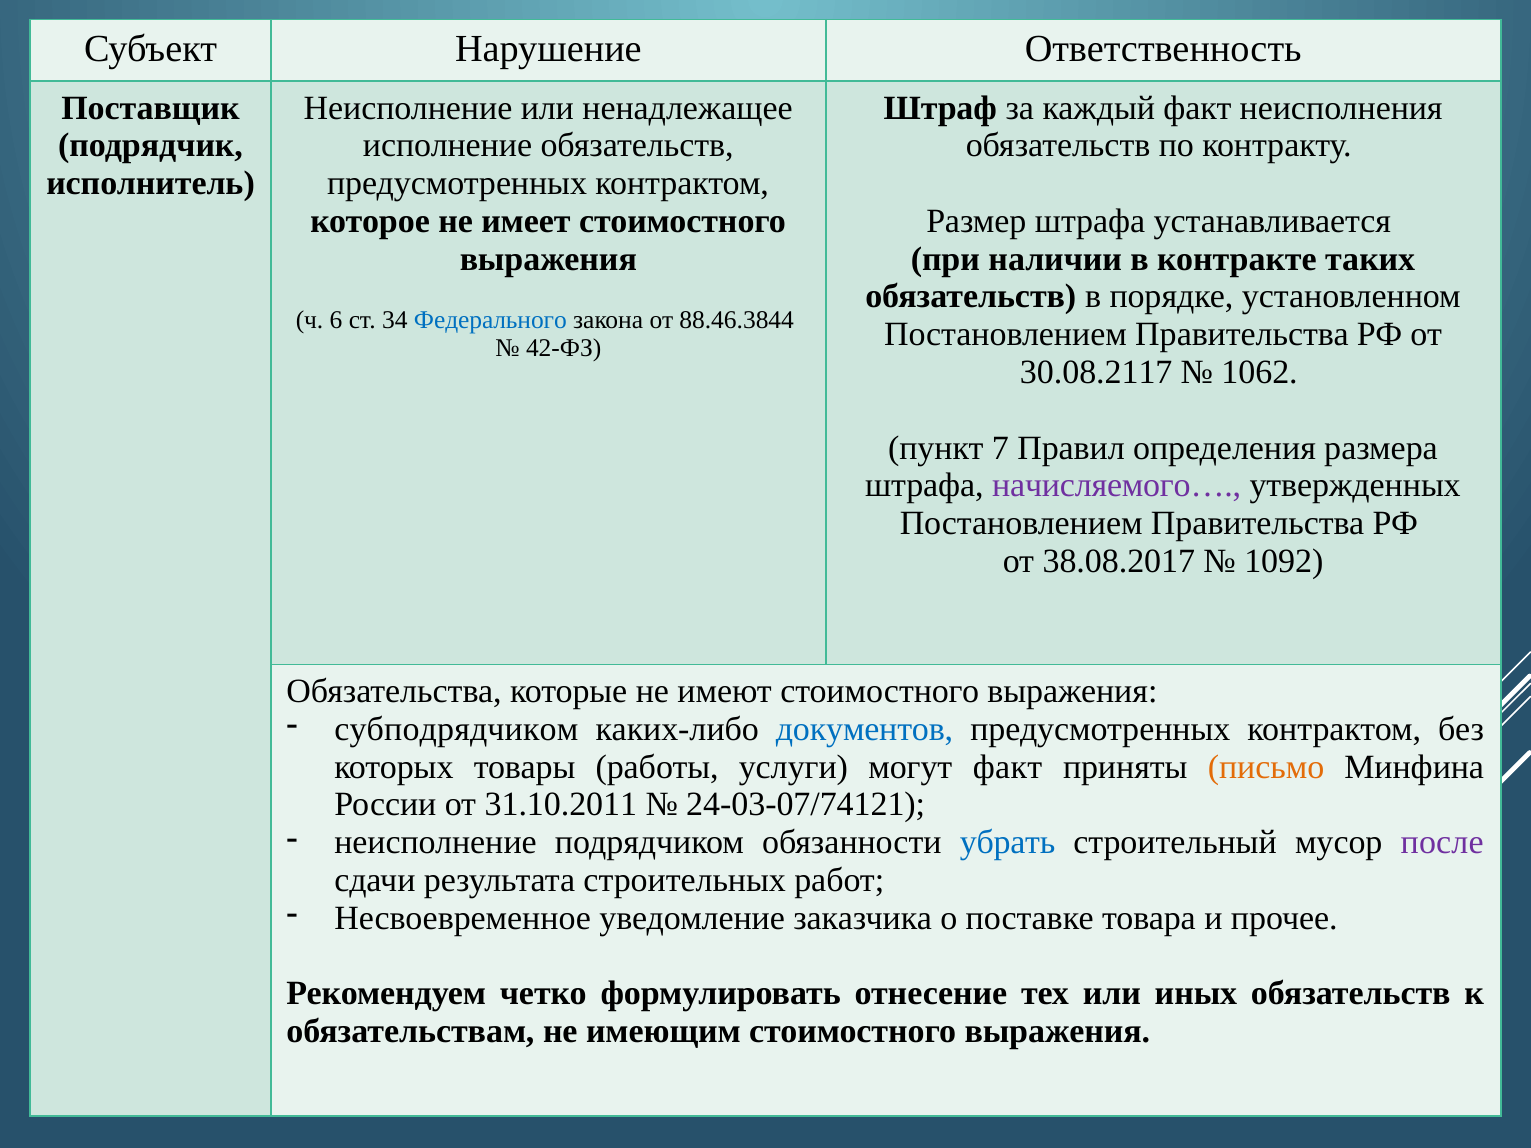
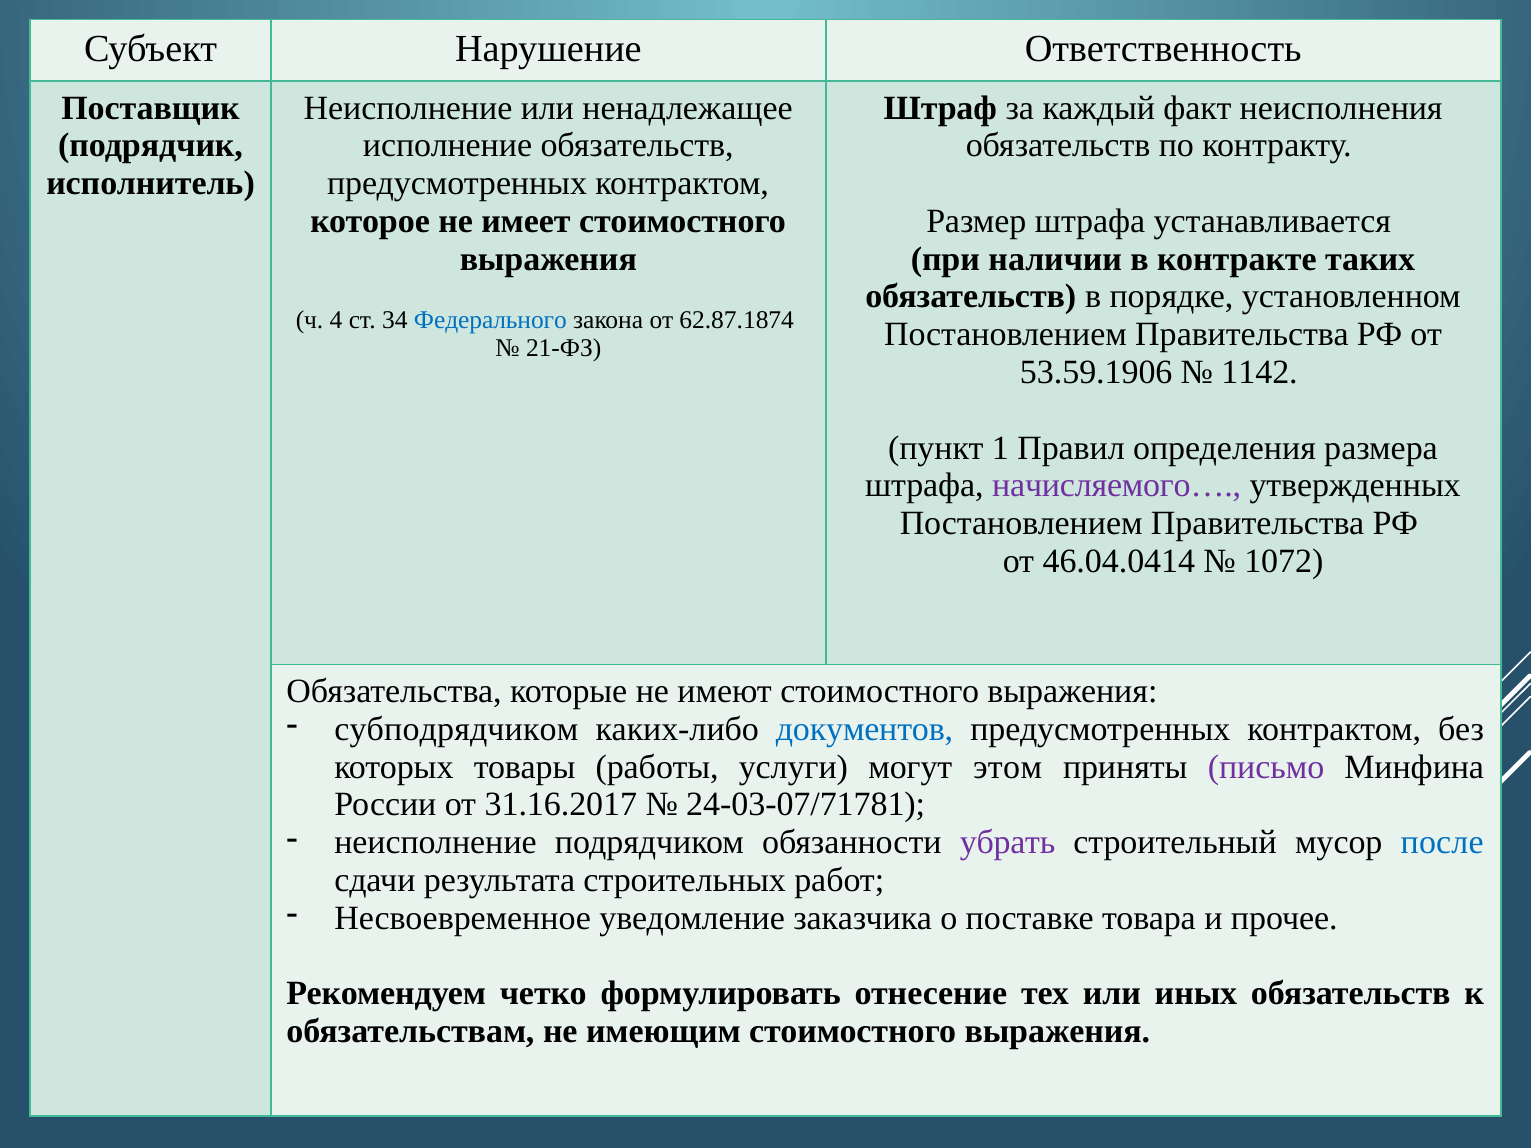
6: 6 -> 4
88.46.3844: 88.46.3844 -> 62.87.1874
42-ФЗ: 42-ФЗ -> 21-ФЗ
30.08.2117: 30.08.2117 -> 53.59.1906
1062: 1062 -> 1142
7: 7 -> 1
38.08.2017: 38.08.2017 -> 46.04.0414
1092: 1092 -> 1072
могут факт: факт -> этом
письмо colour: orange -> purple
31.10.2011: 31.10.2011 -> 31.16.2017
24-03-07/74121: 24-03-07/74121 -> 24-03-07/71781
убрать colour: blue -> purple
после colour: purple -> blue
